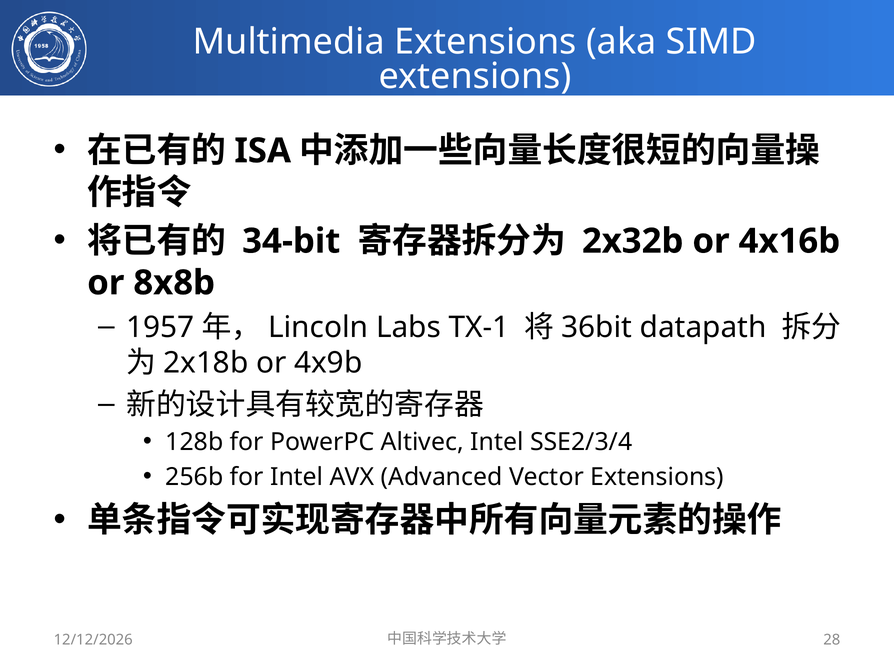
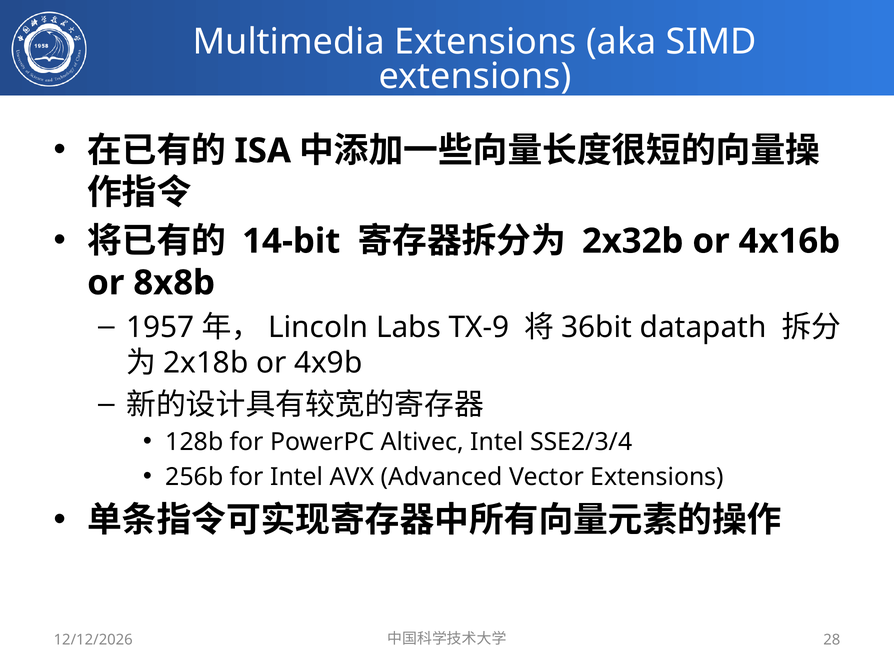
34-bit: 34-bit -> 14-bit
TX-1: TX-1 -> TX-9
